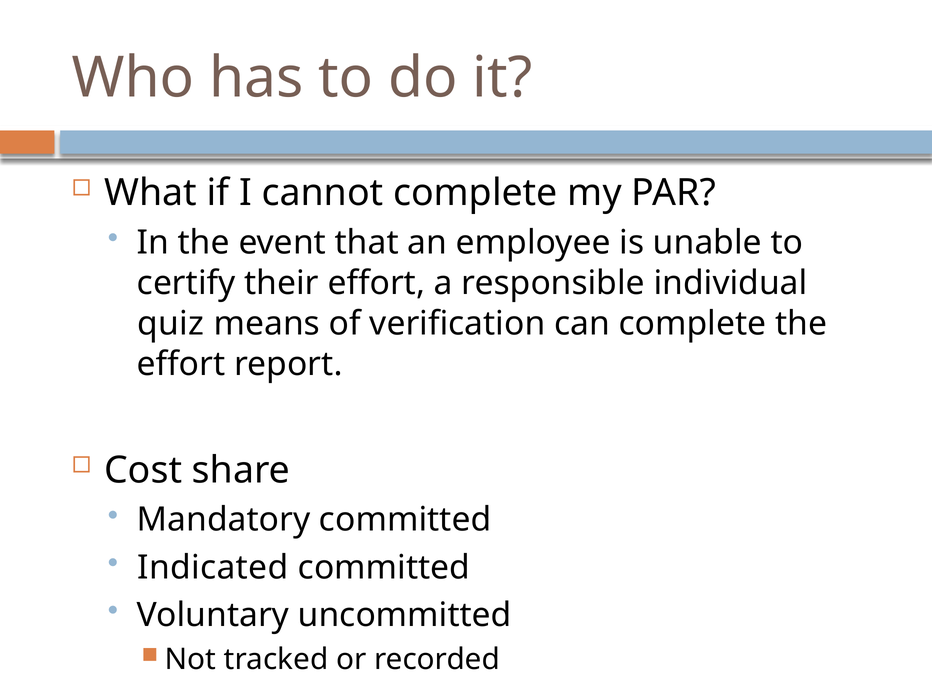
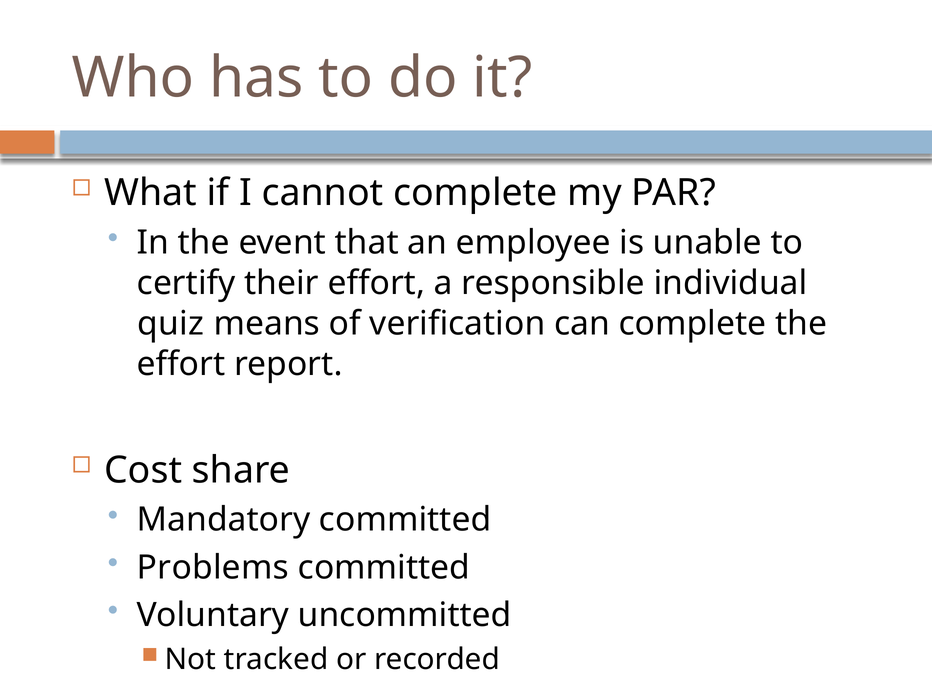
Indicated: Indicated -> Problems
